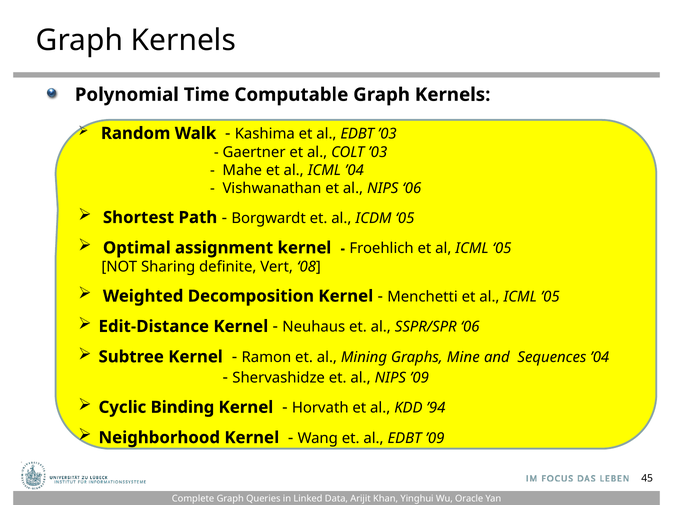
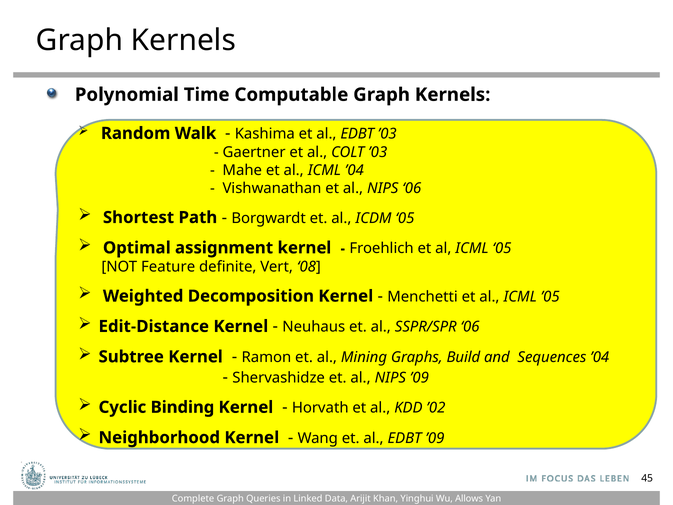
Sharing: Sharing -> Feature
Mine: Mine -> Build
’94: ’94 -> ’02
Oracle: Oracle -> Allows
